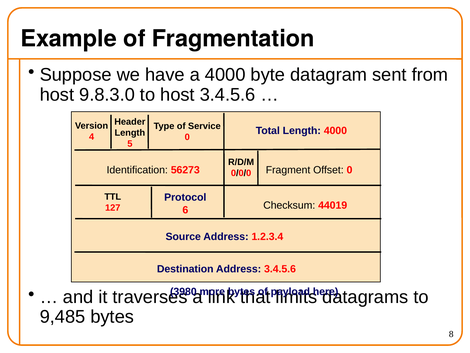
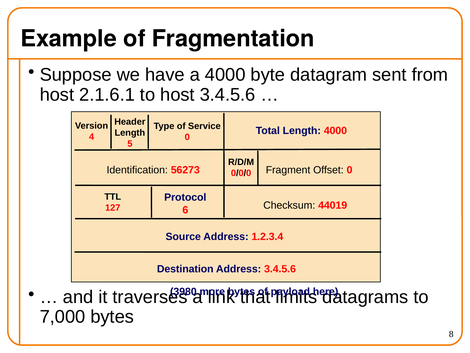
9.8.3.0: 9.8.3.0 -> 2.1.6.1
9,485: 9,485 -> 7,000
